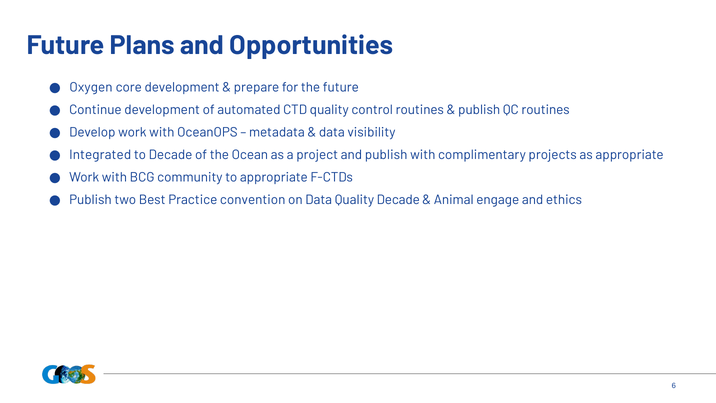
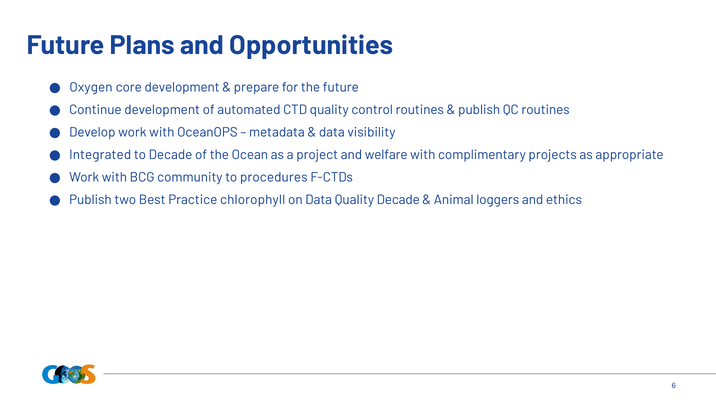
and publish: publish -> welfare
to appropriate: appropriate -> procedures
convention: convention -> chlorophyll
engage: engage -> loggers
